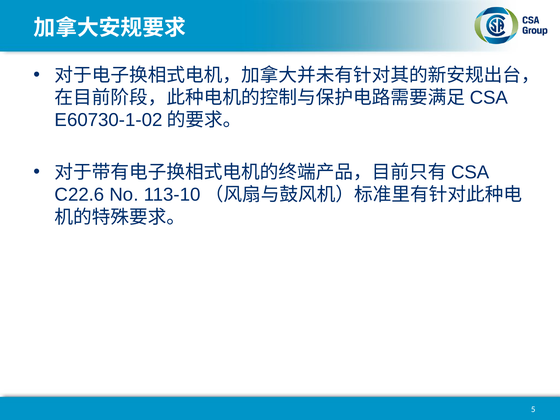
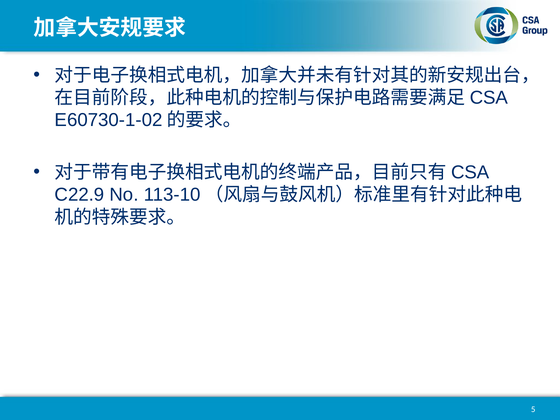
C22.6: C22.6 -> C22.9
